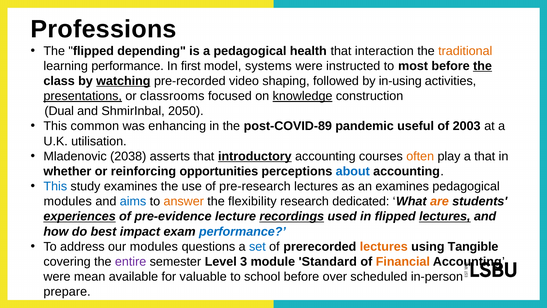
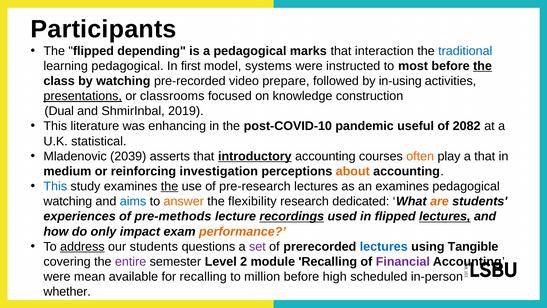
Professions: Professions -> Participants
health: health -> marks
traditional colour: orange -> blue
learning performance: performance -> pedagogical
watching at (123, 81) underline: present -> none
shaping: shaping -> prepare
knowledge underline: present -> none
2050: 2050 -> 2019
common: common -> literature
post-COVID-89: post-COVID-89 -> post-COVID-10
2003: 2003 -> 2082
utilisation: utilisation -> statistical
2038: 2038 -> 2039
whether: whether -> medium
opportunities: opportunities -> investigation
about colour: blue -> orange
the at (170, 186) underline: none -> present
modules at (68, 201): modules -> watching
experiences underline: present -> none
pre-evidence: pre-evidence -> pre-methods
best: best -> only
performance at (242, 231) colour: blue -> orange
address underline: none -> present
our modules: modules -> students
set colour: blue -> purple
lectures at (384, 246) colour: orange -> blue
3: 3 -> 2
module Standard: Standard -> Recalling
Financial colour: orange -> purple
for valuable: valuable -> recalling
school: school -> million
over: over -> high
prepare: prepare -> whether
